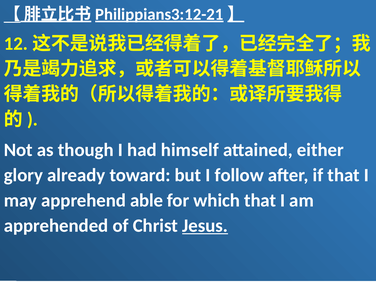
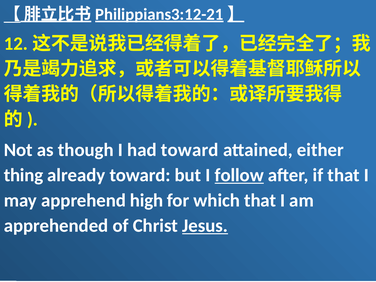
had himself: himself -> toward
glory: glory -> thing
follow underline: none -> present
able: able -> high
